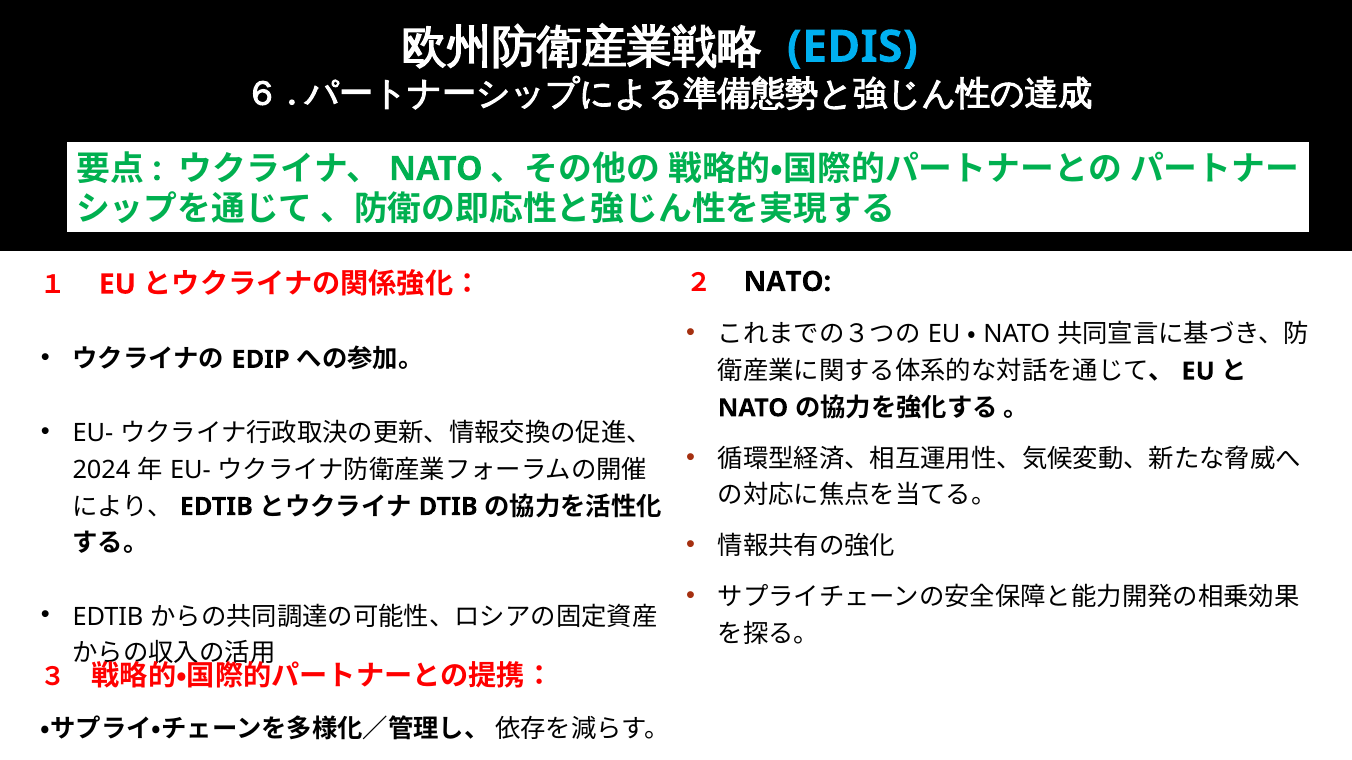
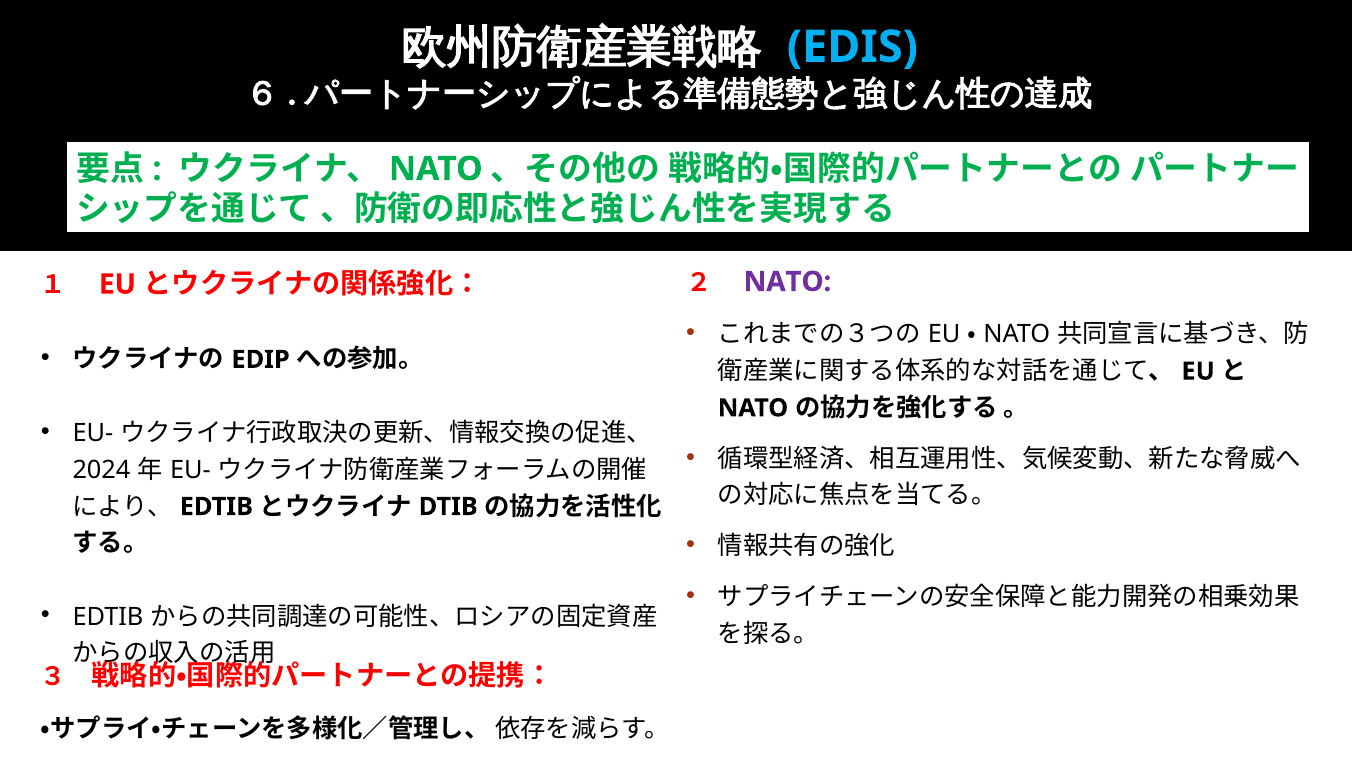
NATO at (787, 282) colour: black -> purple
